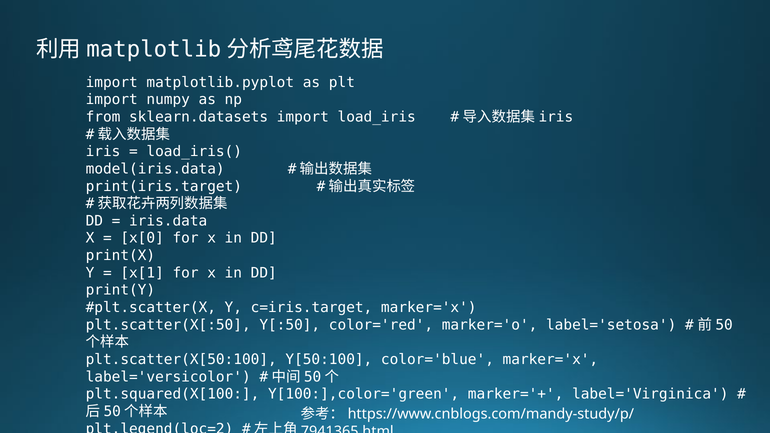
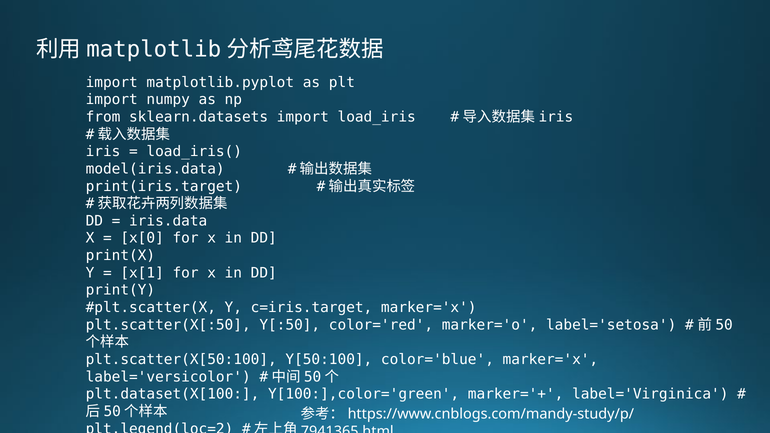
plt.squared(X[100: plt.squared(X[100 -> plt.dataset(X[100
